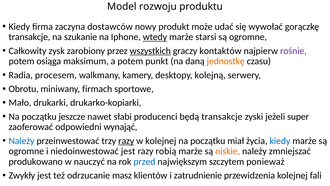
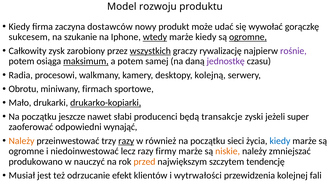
transakcje at (29, 37): transakcje -> sukcesem
marże starsi: starsi -> kiedy
ogromne at (248, 37) underline: none -> present
kontaktów: kontaktów -> rywalizację
maksimum underline: none -> present
punkt: punkt -> samej
jednostkę colour: orange -> purple
procesem: procesem -> procesowi
drukarko-kopiarki underline: none -> present
Należy at (22, 141) colour: blue -> orange
w kolejnej: kolejnej -> również
miał: miał -> sieci
niedoinwestować jest: jest -> lecz
robią: robią -> firmy
przed colour: blue -> orange
ponieważ: ponieważ -> tendencję
Zwykły: Zwykły -> Musiał
masz: masz -> efekt
zatrudnienie: zatrudnienie -> wytrwałości
